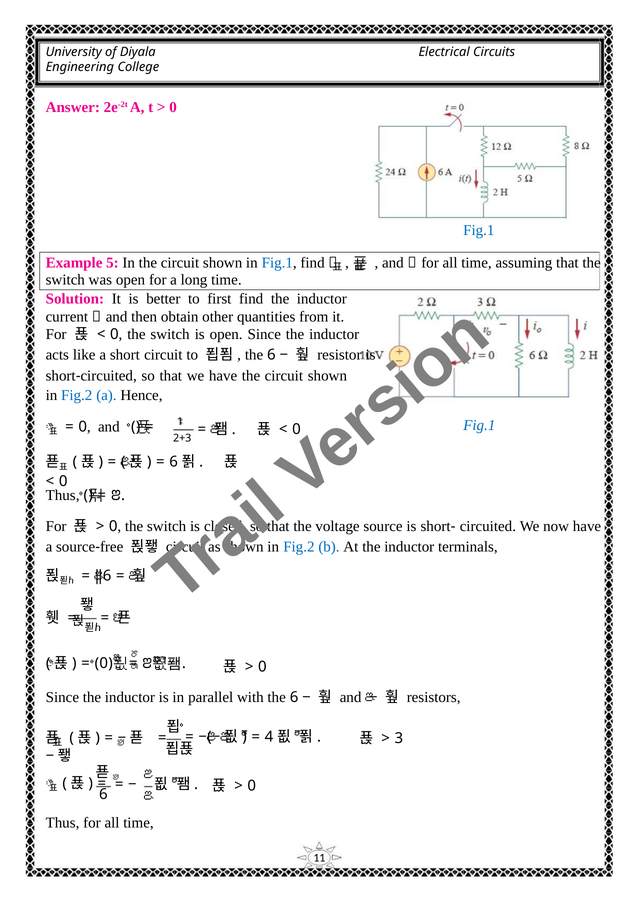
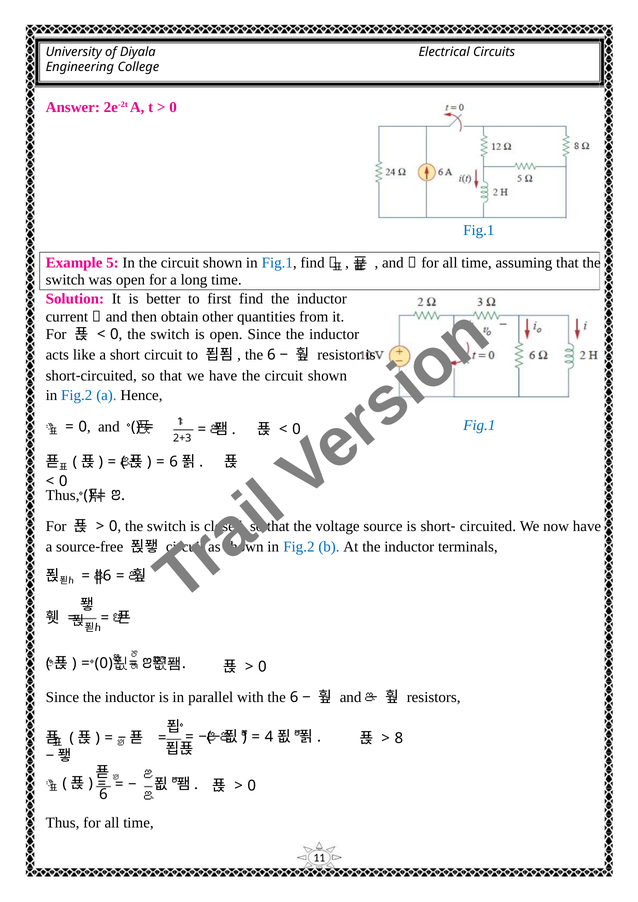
3: 3 -> 8
